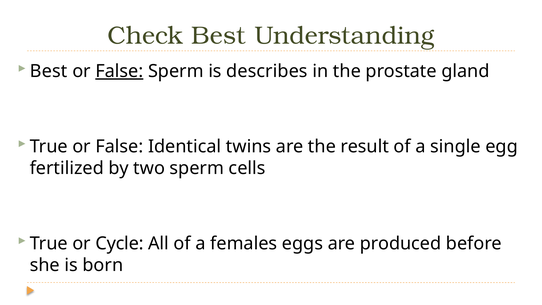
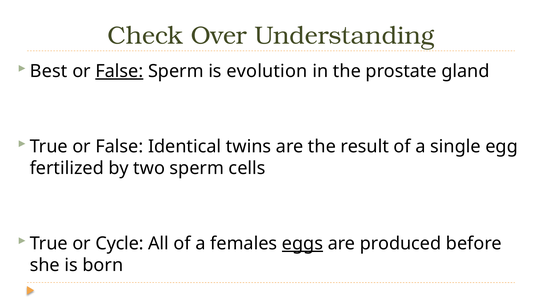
Check Best: Best -> Over
describes: describes -> evolution
eggs underline: none -> present
